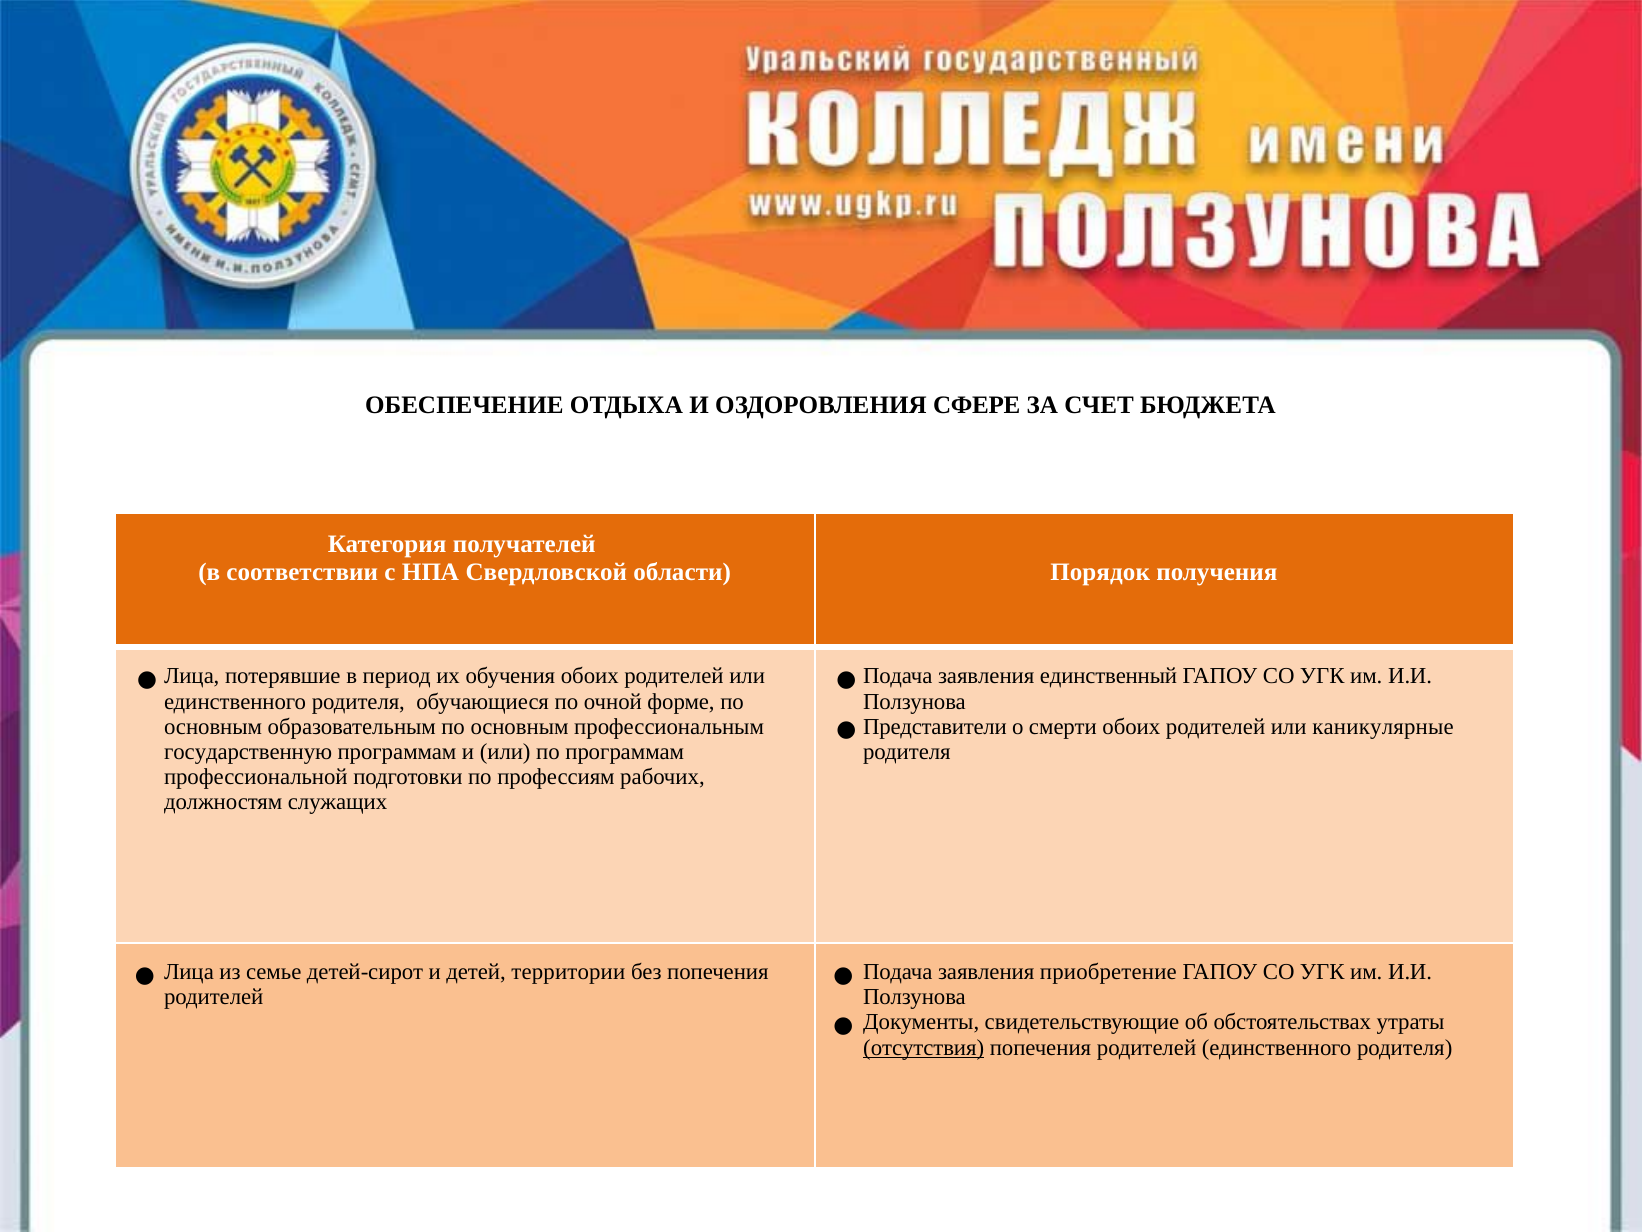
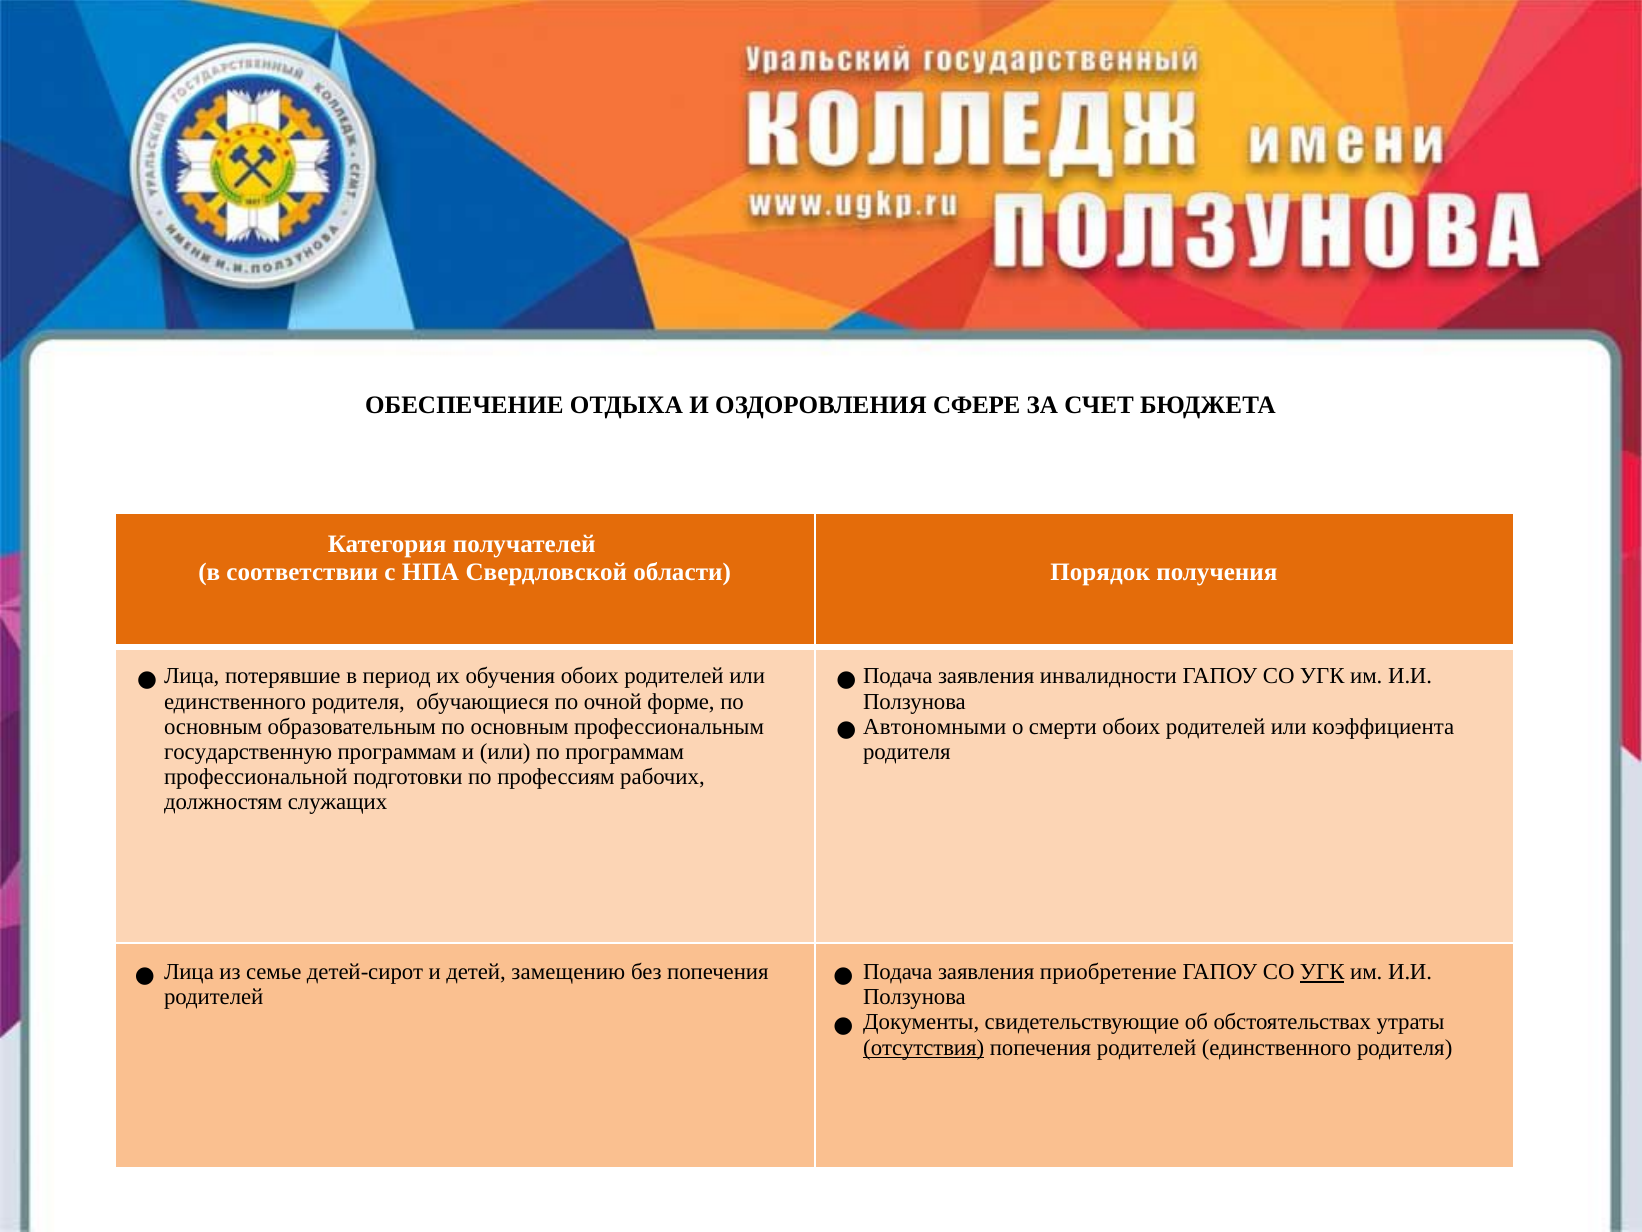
единственный: единственный -> инвалидности
Представители: Представители -> Автономными
каникулярные: каникулярные -> коэффициента
территории: территории -> замещению
УГК at (1322, 972) underline: none -> present
